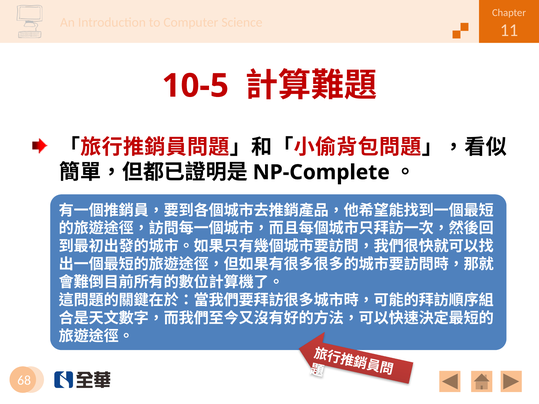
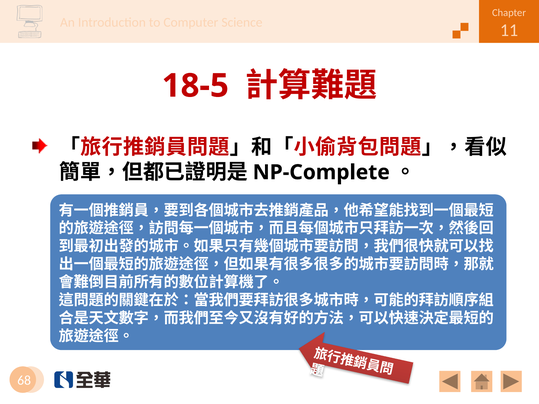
10-5: 10-5 -> 18-5
